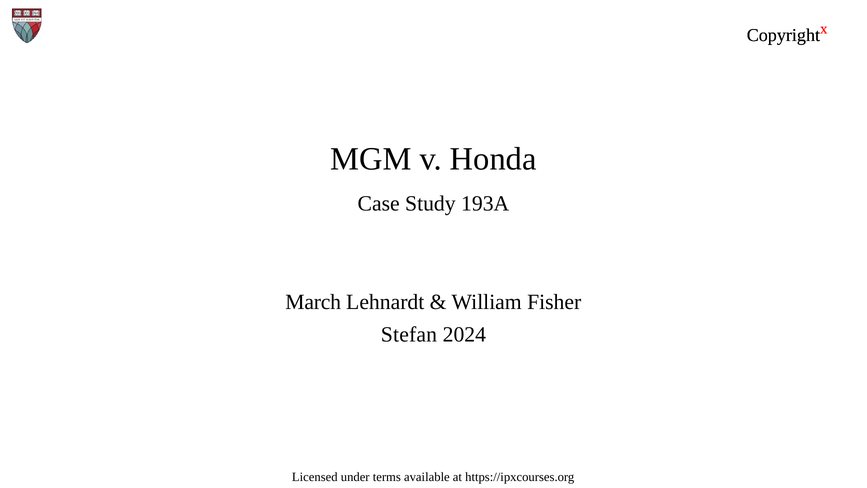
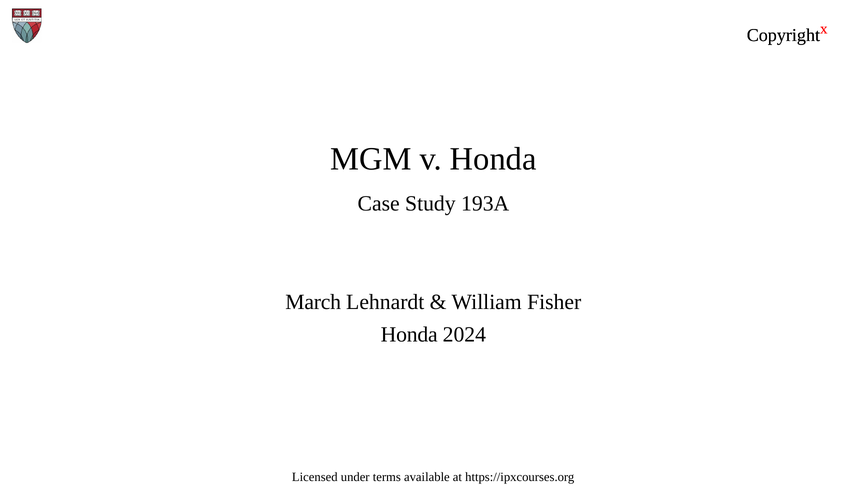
Stefan at (409, 334): Stefan -> Honda
